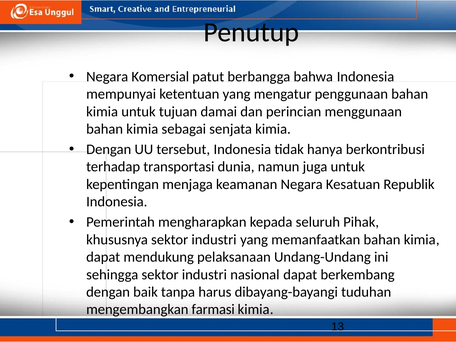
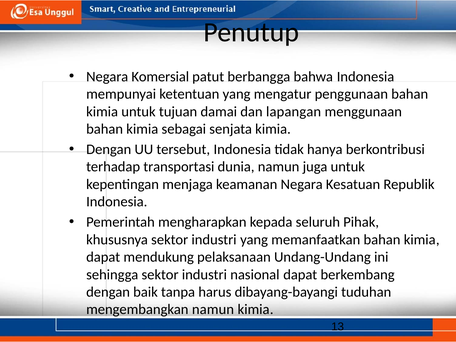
perincian: perincian -> lapangan
mengembangkan farmasi: farmasi -> namun
